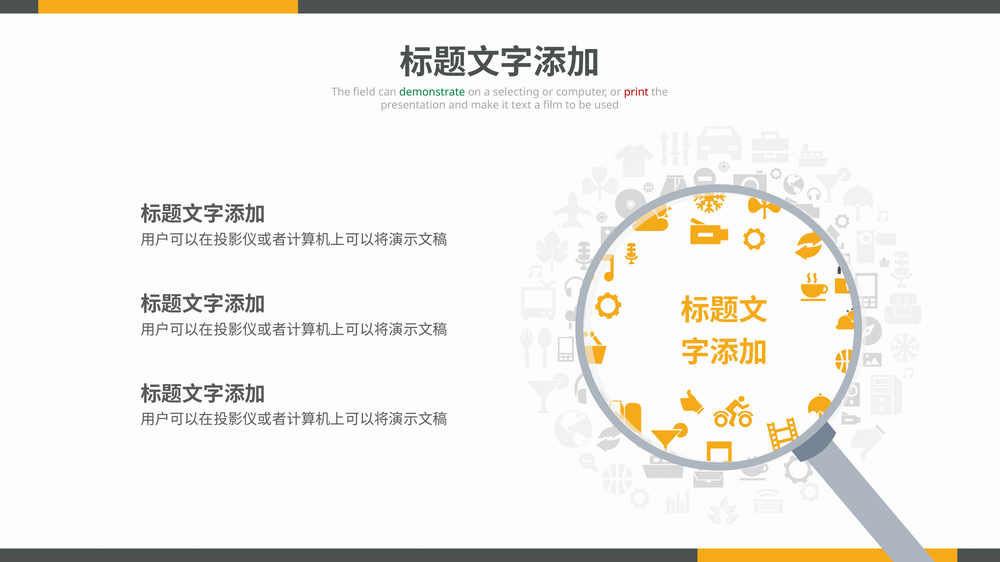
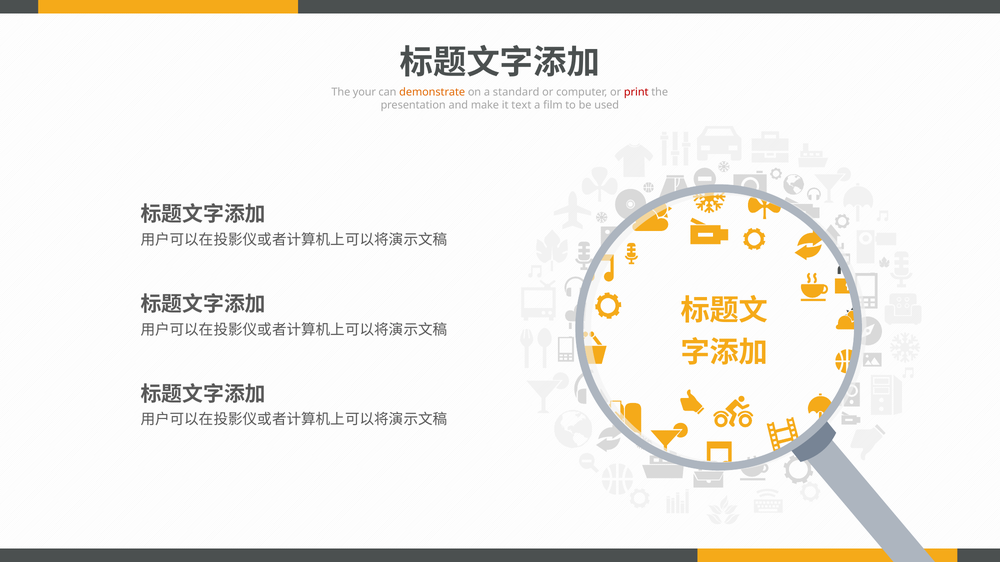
field: field -> your
demonstrate colour: green -> orange
selecting: selecting -> standard
